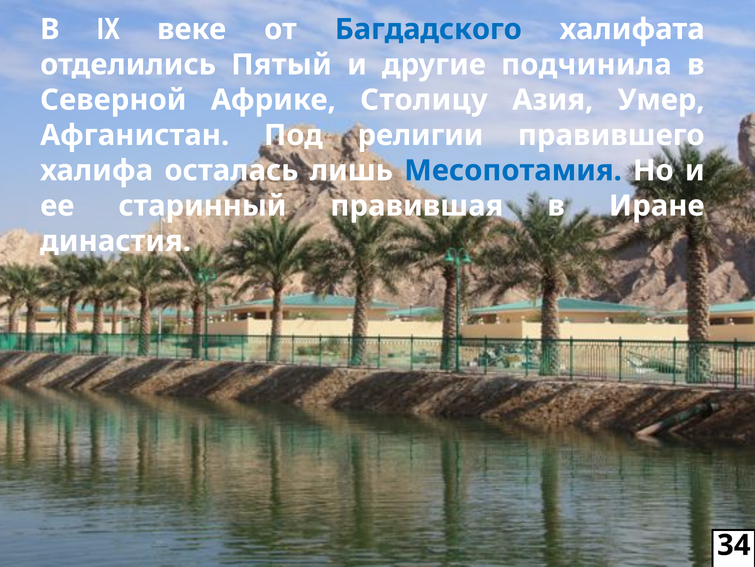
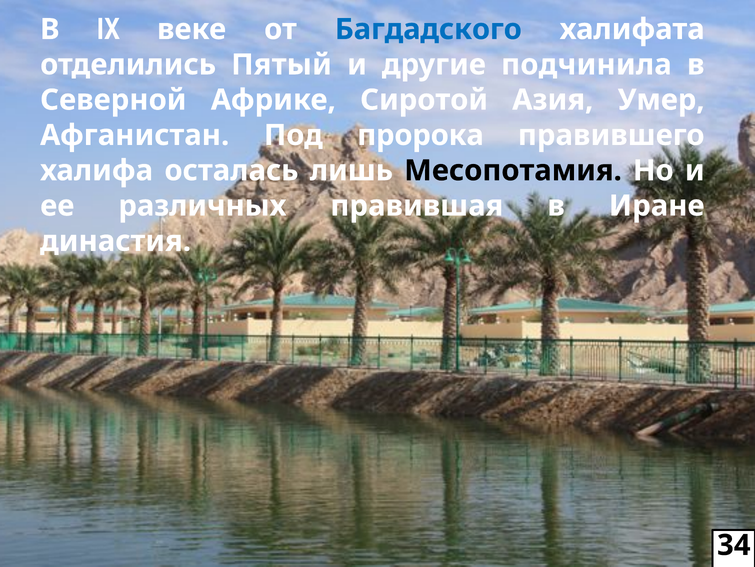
Столицу: Столицу -> Сиротой
религии: религии -> пророка
Месопотамия colour: blue -> black
старинный: старинный -> различных
